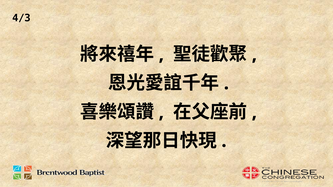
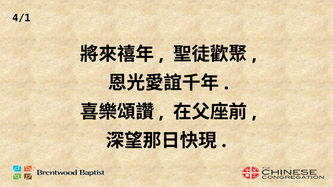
4/3: 4/3 -> 4/1
